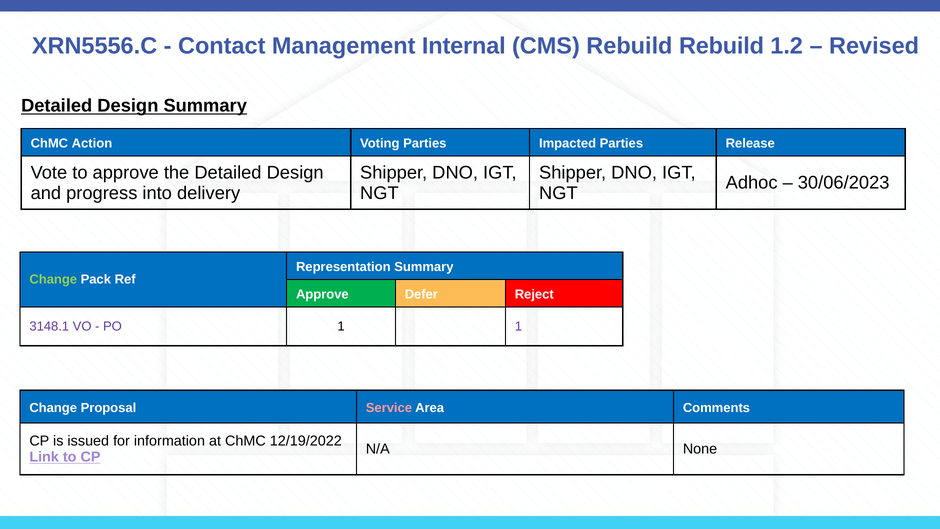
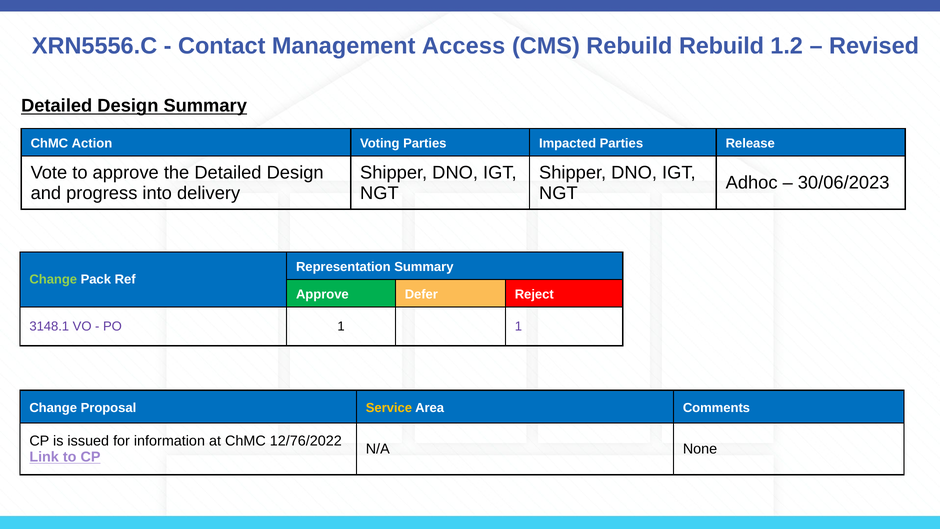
Internal: Internal -> Access
Service colour: pink -> yellow
12/19/2022: 12/19/2022 -> 12/76/2022
